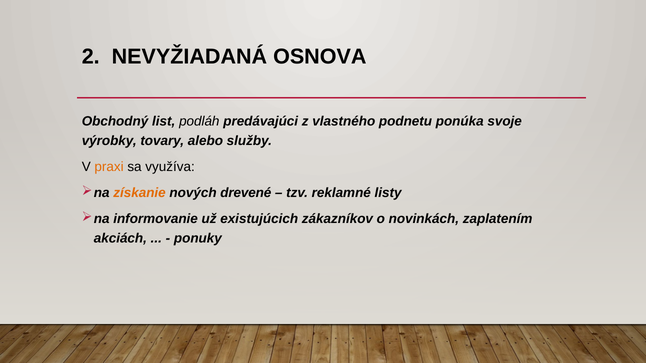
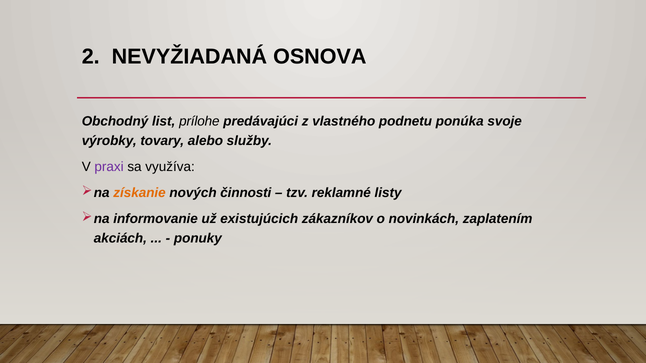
podláh: podláh -> prílohe
praxi colour: orange -> purple
drevené: drevené -> činnosti
